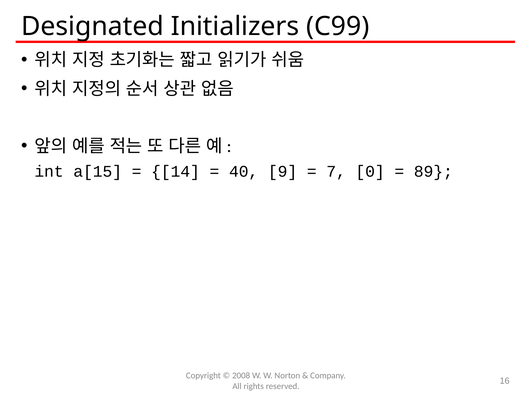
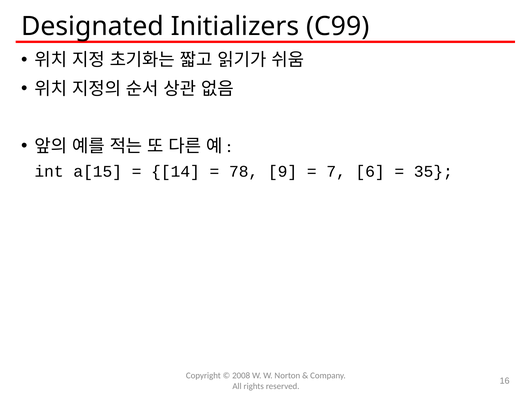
40: 40 -> 78
0: 0 -> 6
89: 89 -> 35
